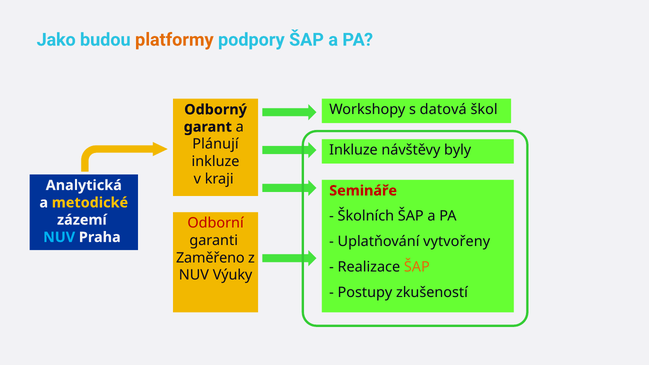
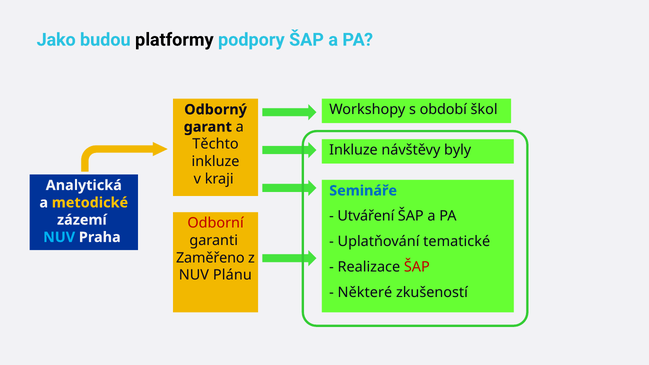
platformy colour: orange -> black
datová: datová -> období
Plánují: Plánují -> Těchto
Semináře colour: red -> blue
Školních: Školních -> Utváření
vytvořeny: vytvořeny -> tematické
ŠAP at (417, 267) colour: orange -> red
Výuky: Výuky -> Plánu
Postupy: Postupy -> Některé
